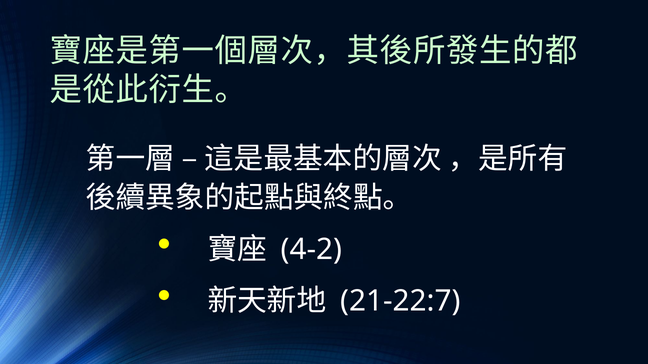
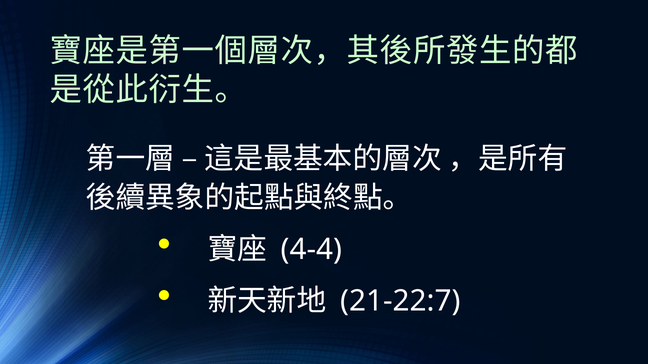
4-2: 4-2 -> 4-4
